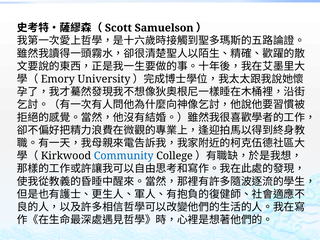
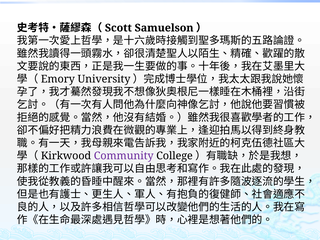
Community colour: blue -> purple
